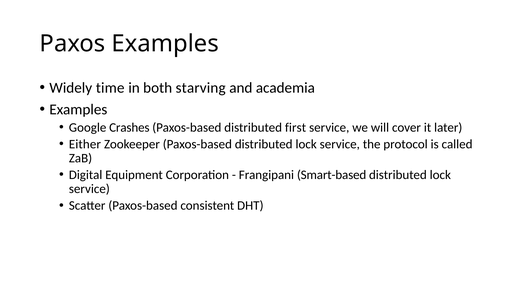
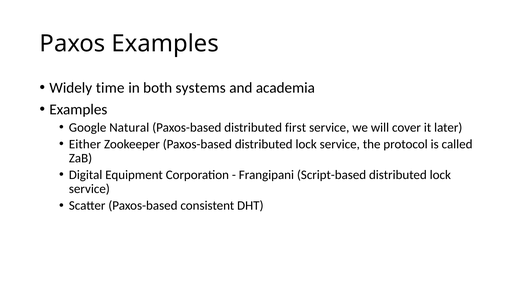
starving: starving -> systems
Crashes: Crashes -> Natural
Smart-based: Smart-based -> Script-based
